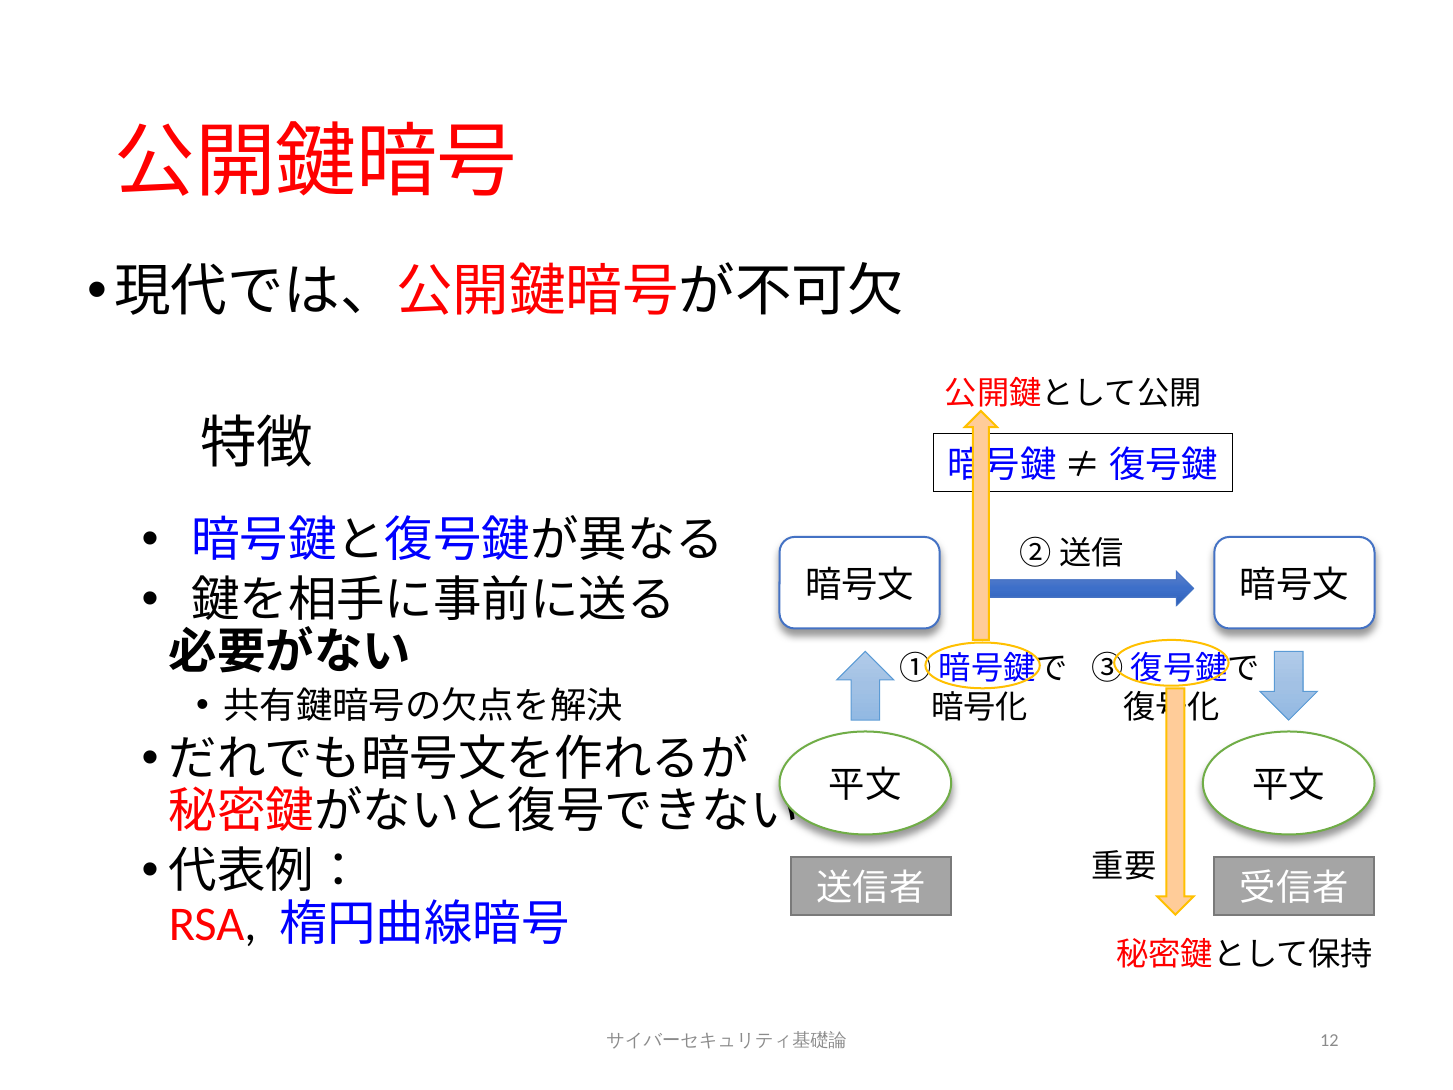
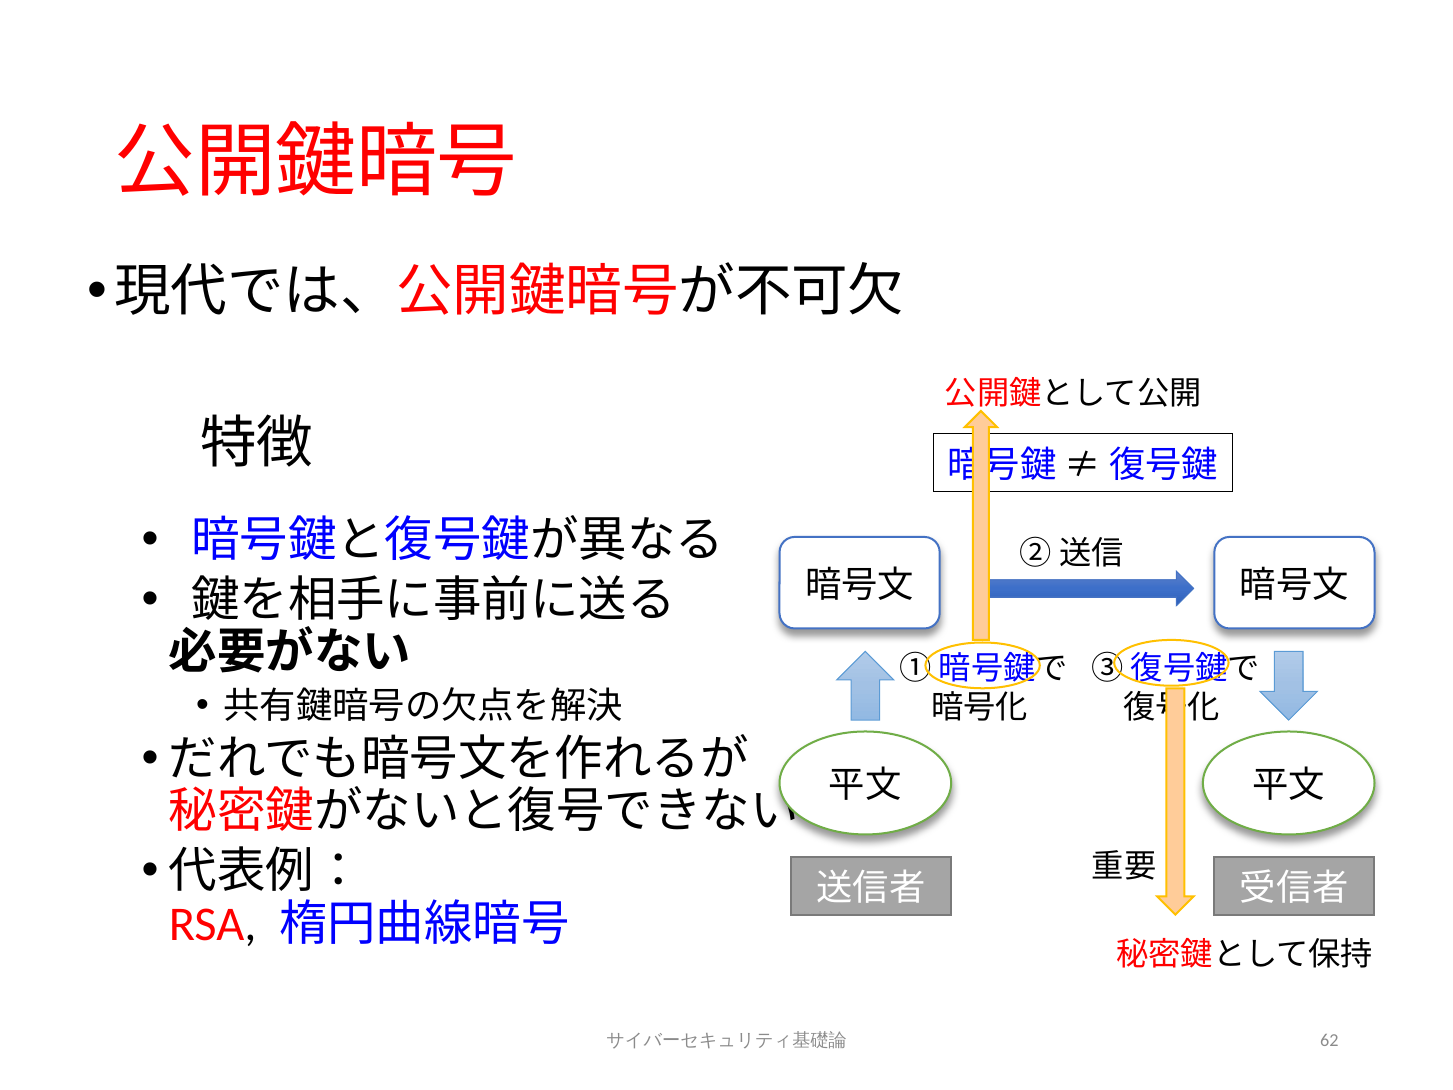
12: 12 -> 62
